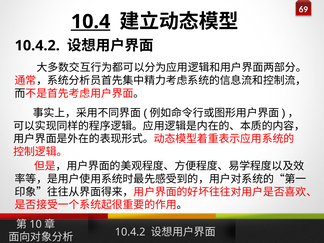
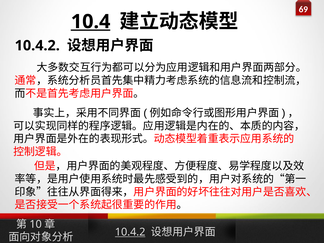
10.4.2 at (130, 232) underline: none -> present
